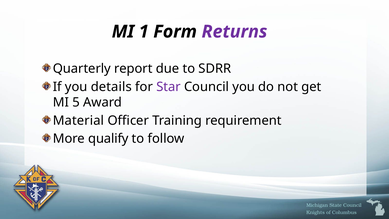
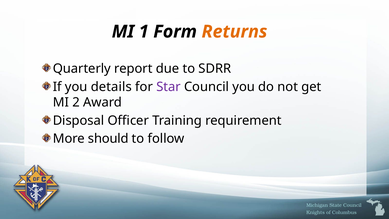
Returns colour: purple -> orange
5: 5 -> 2
Material: Material -> Disposal
qualify: qualify -> should
